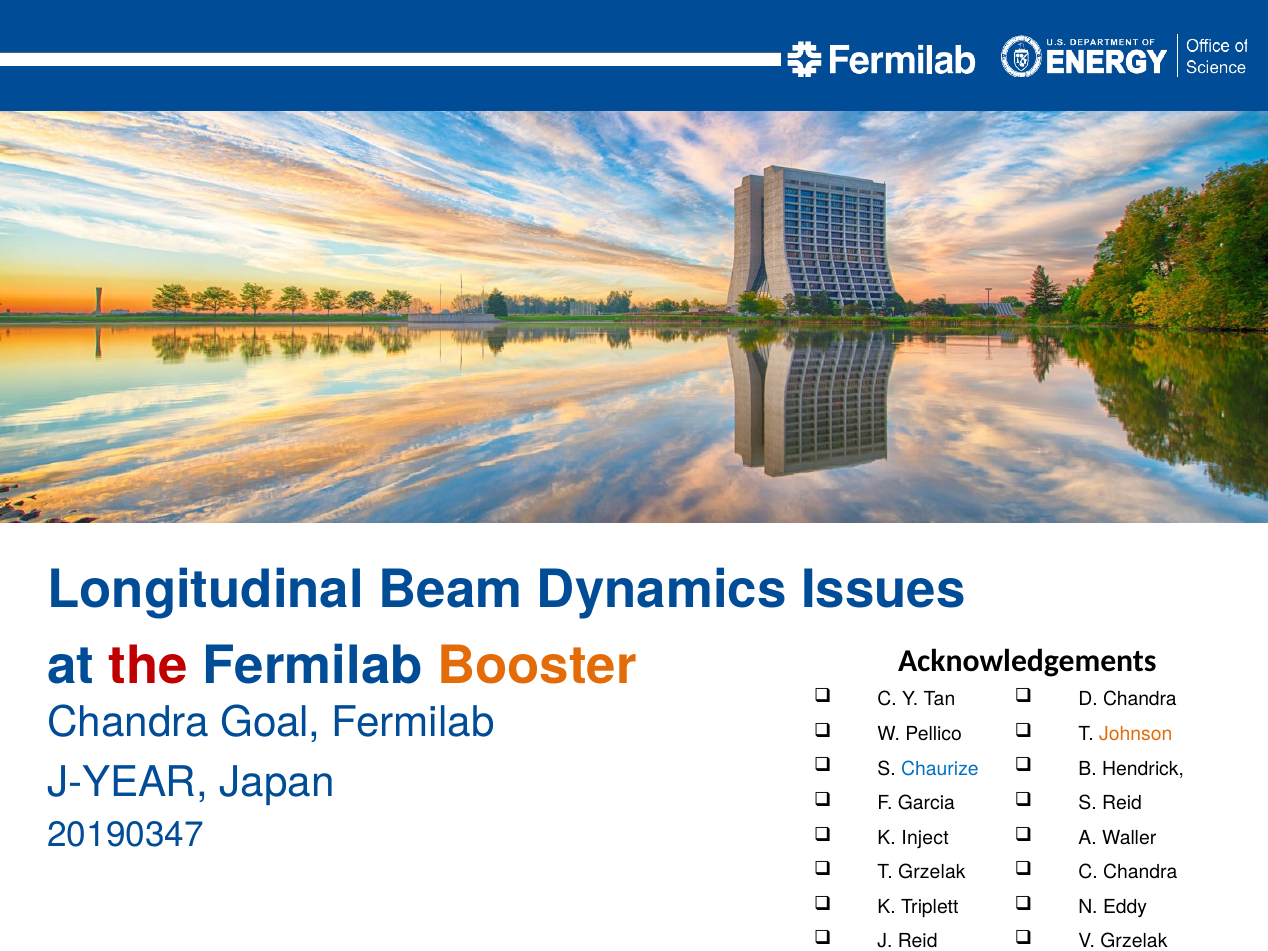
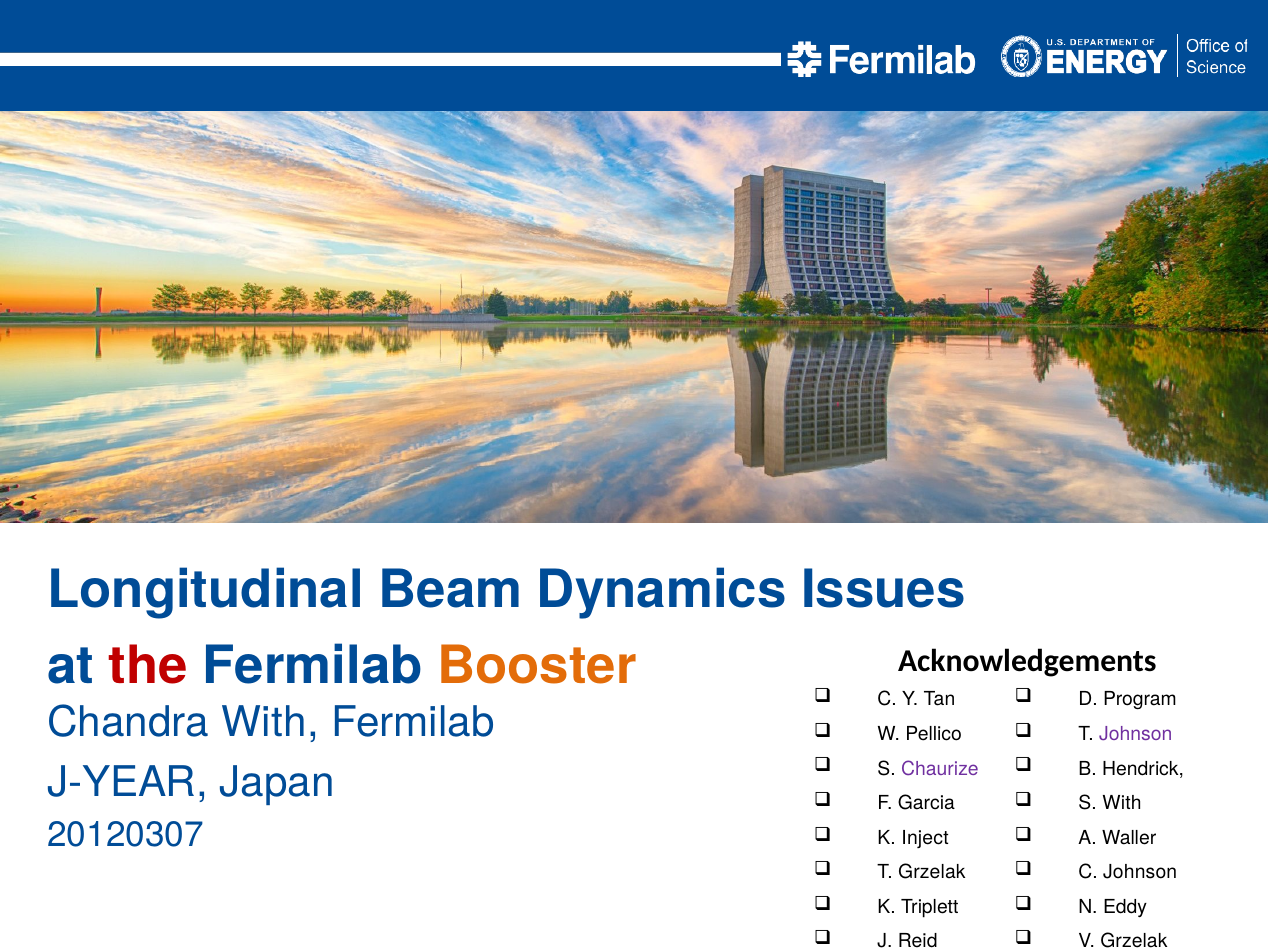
D Chandra: Chandra -> Program
Chandra Goal: Goal -> With
Johnson at (1136, 734) colour: orange -> purple
Chaurize colour: blue -> purple
S Reid: Reid -> With
20190347: 20190347 -> 20120307
C Chandra: Chandra -> Johnson
